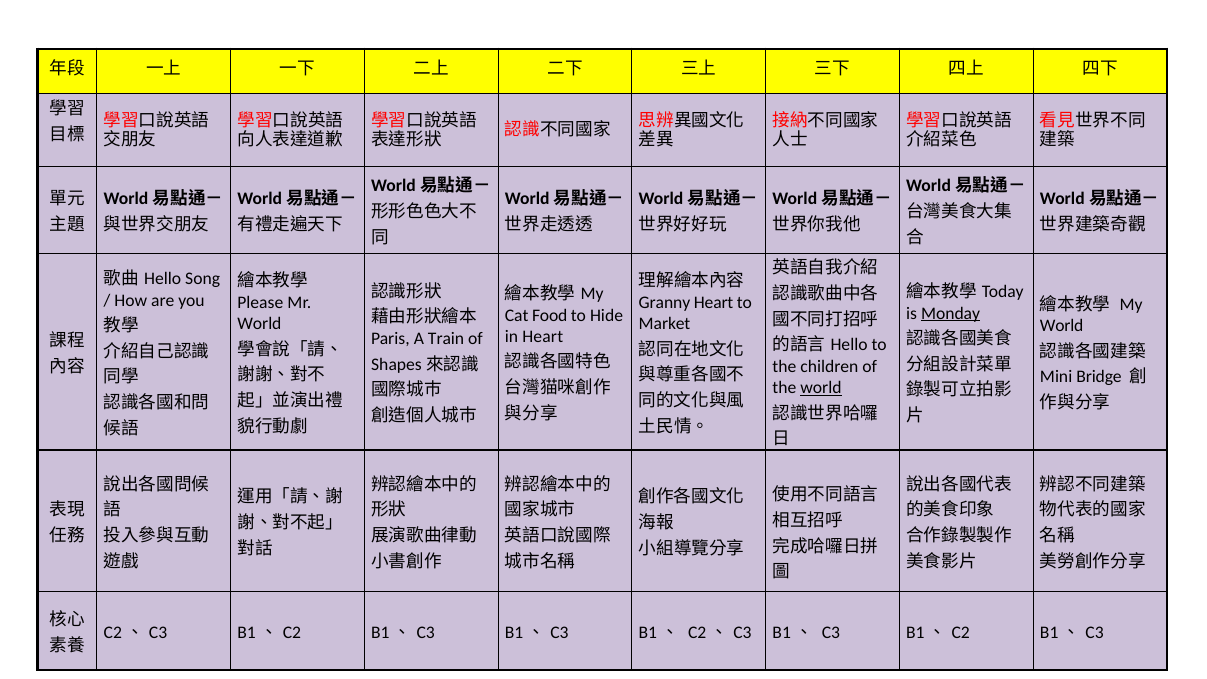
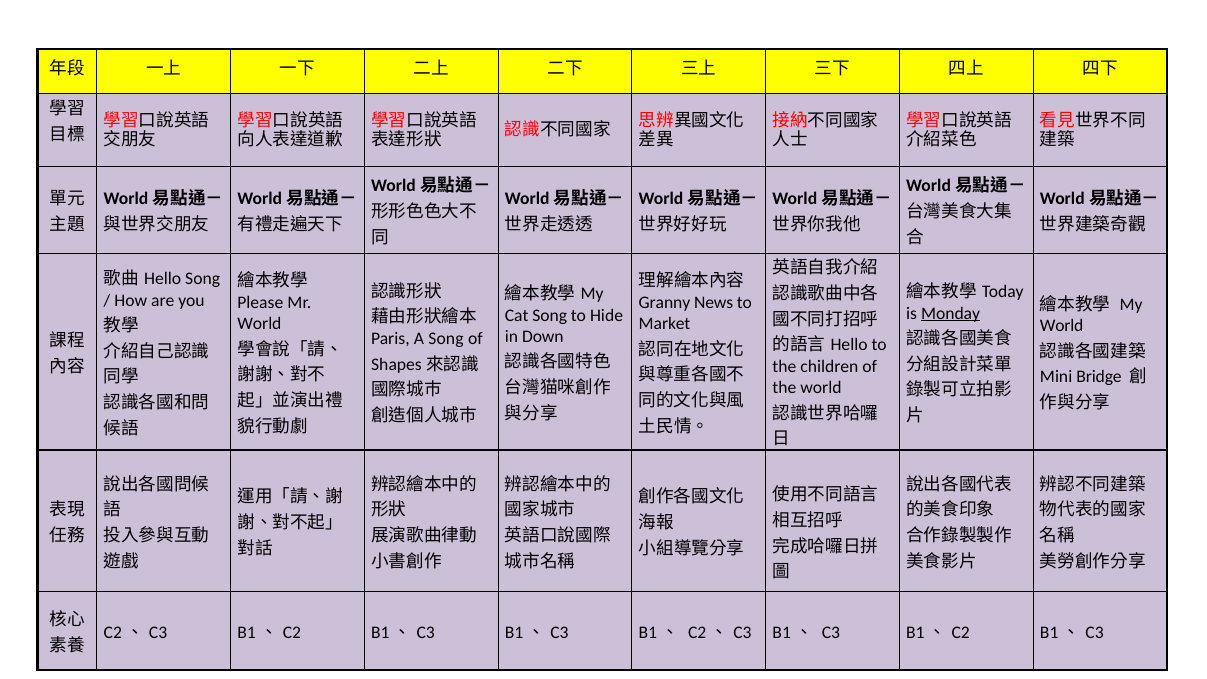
Heart at (714, 303): Heart -> News
Cat Food: Food -> Song
in Heart: Heart -> Down
A Train: Train -> Song
world at (821, 388) underline: present -> none
